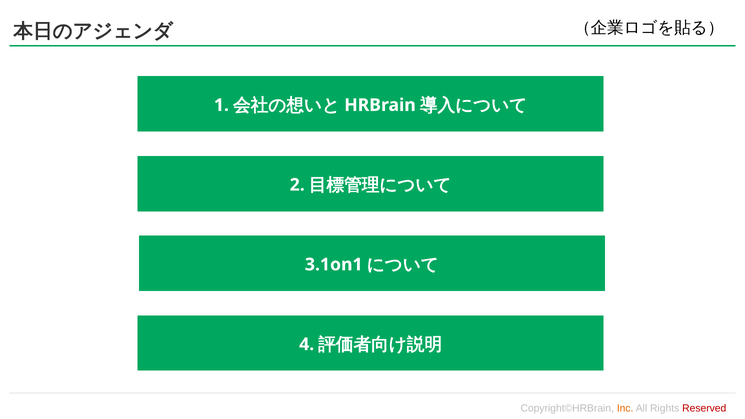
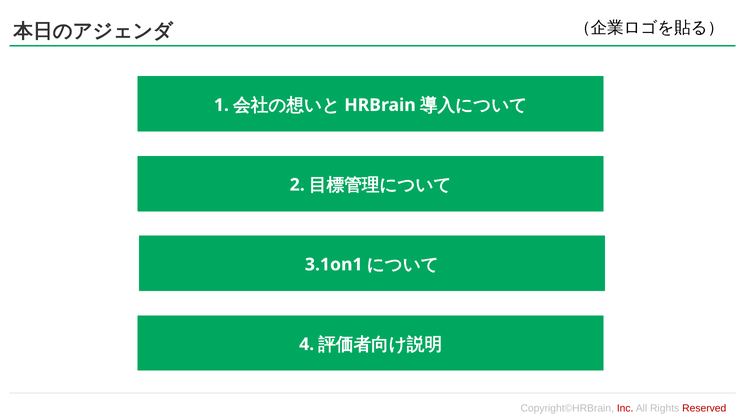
Inc colour: orange -> red
